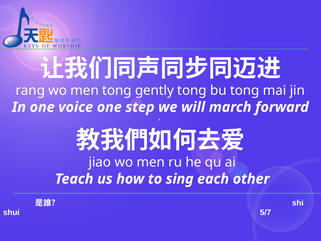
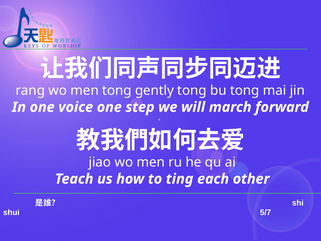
sing: sing -> ting
